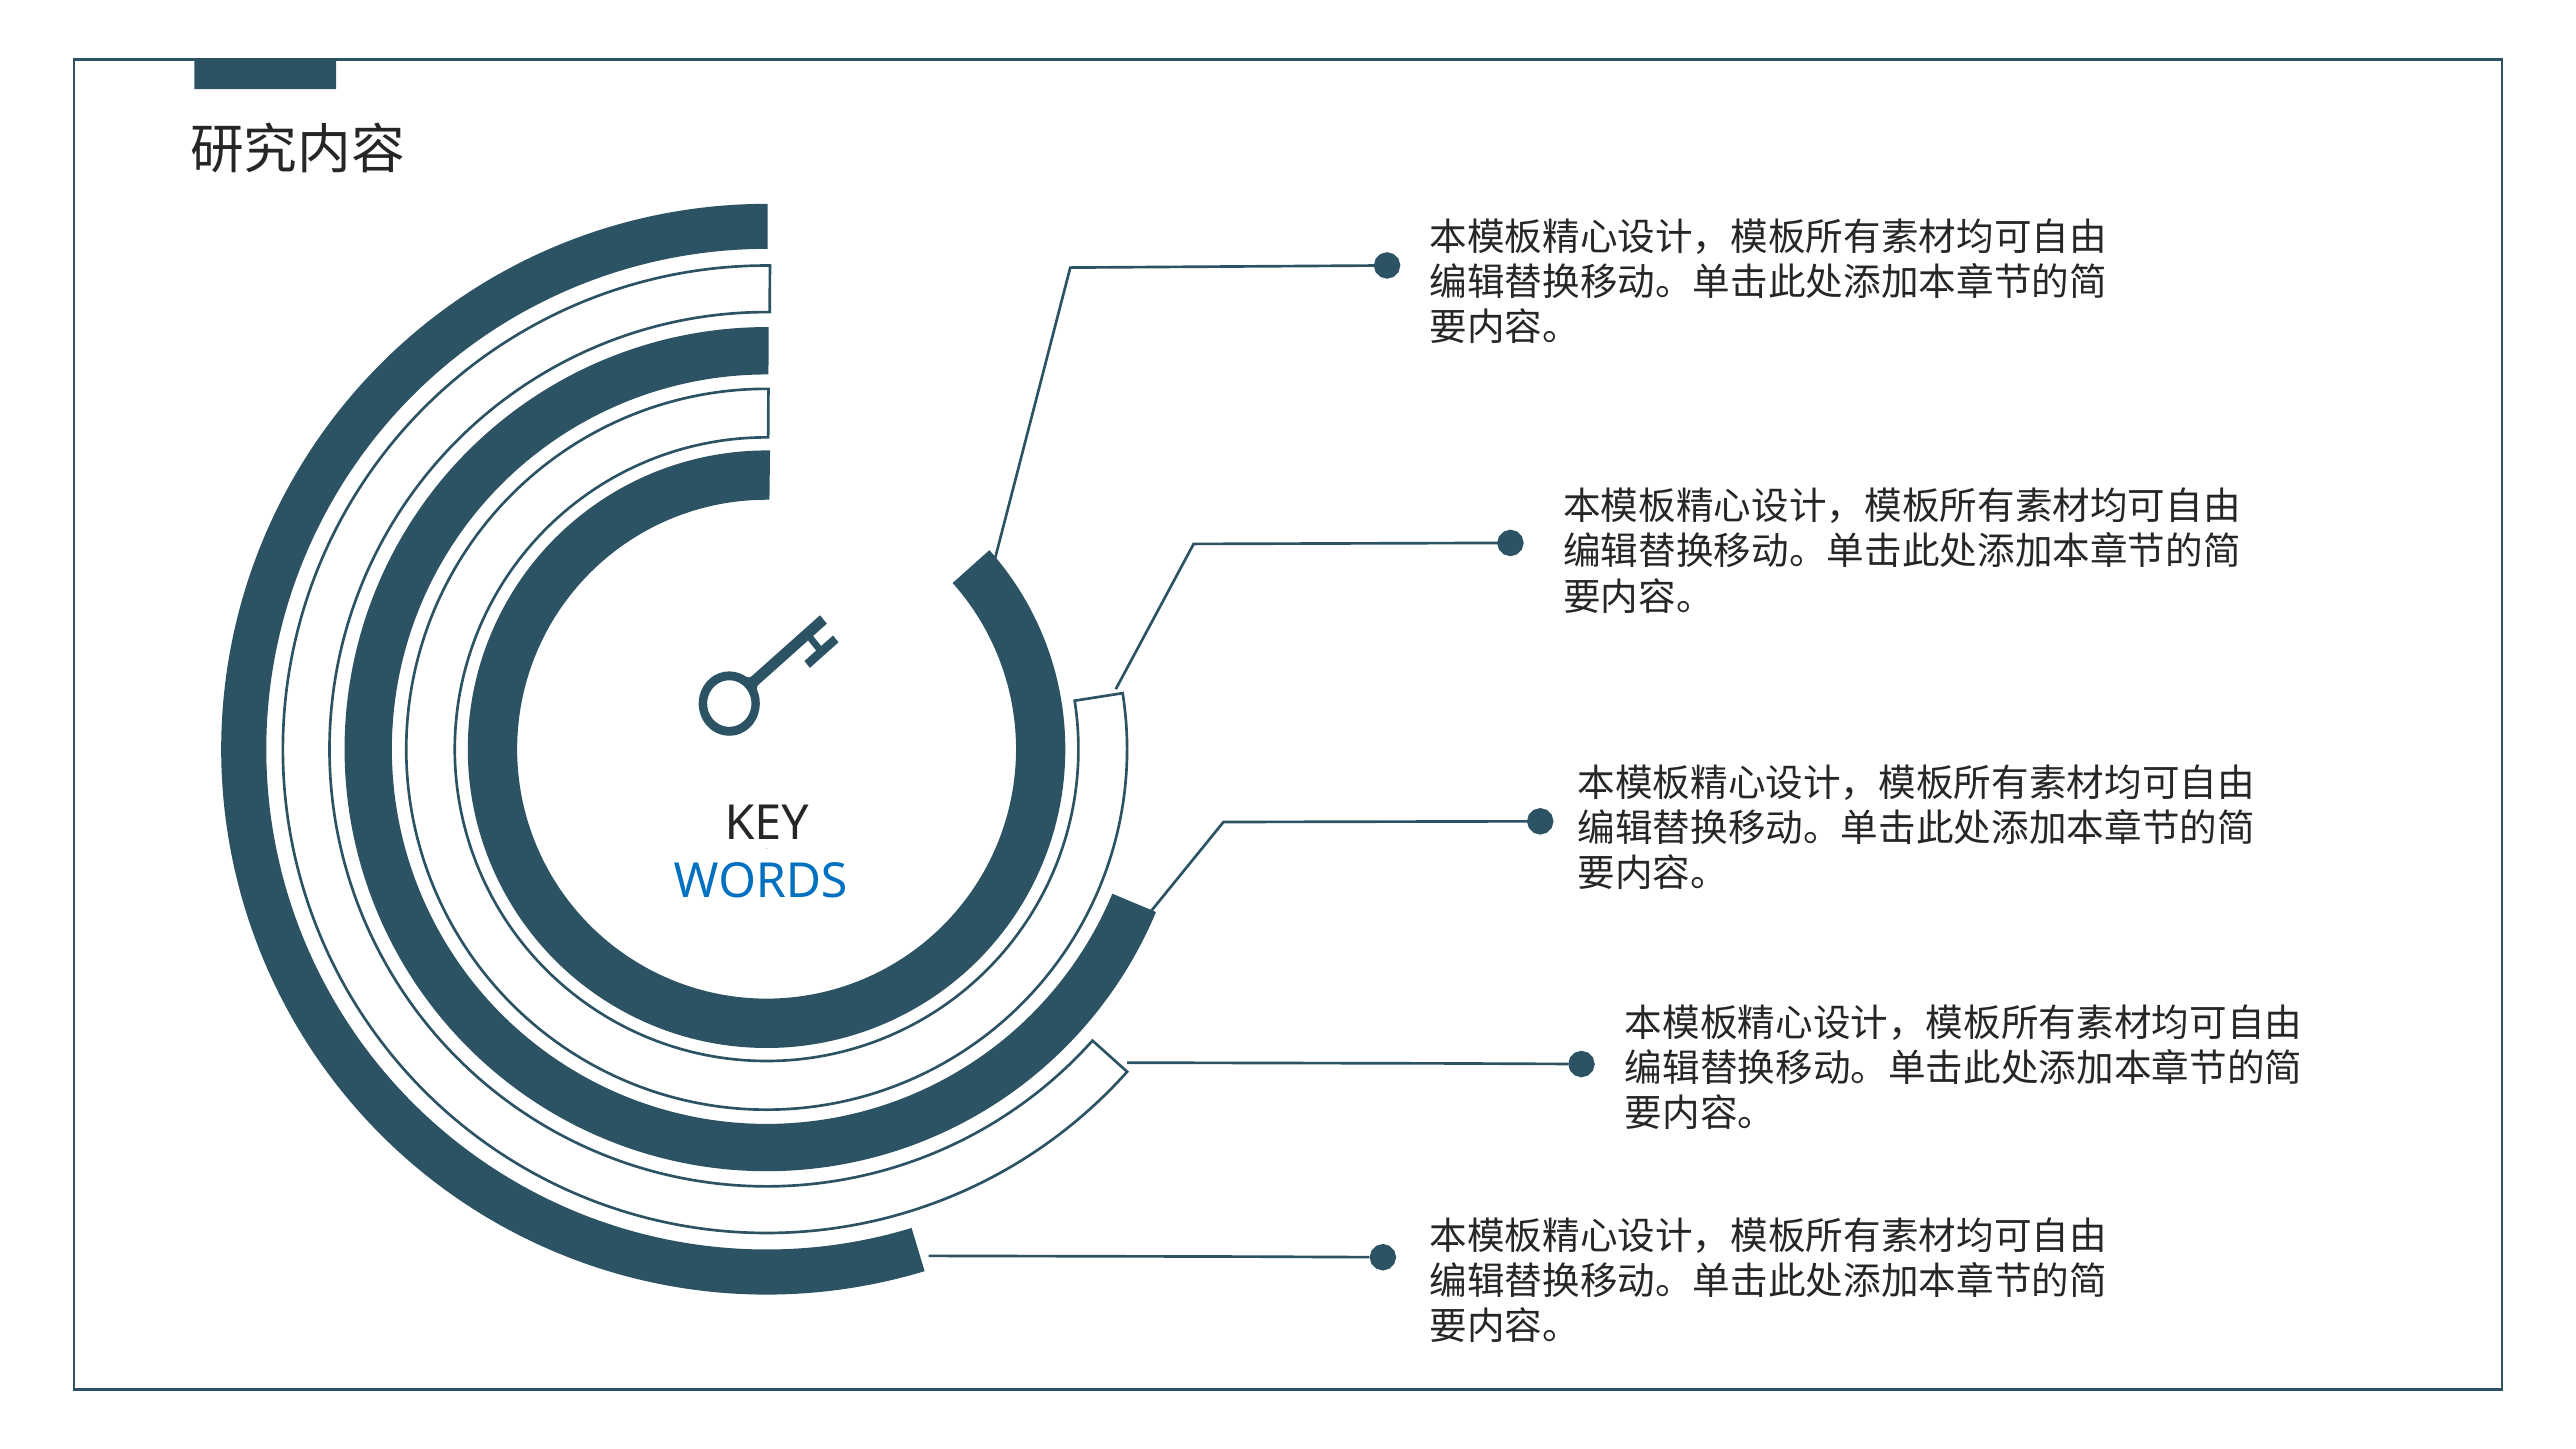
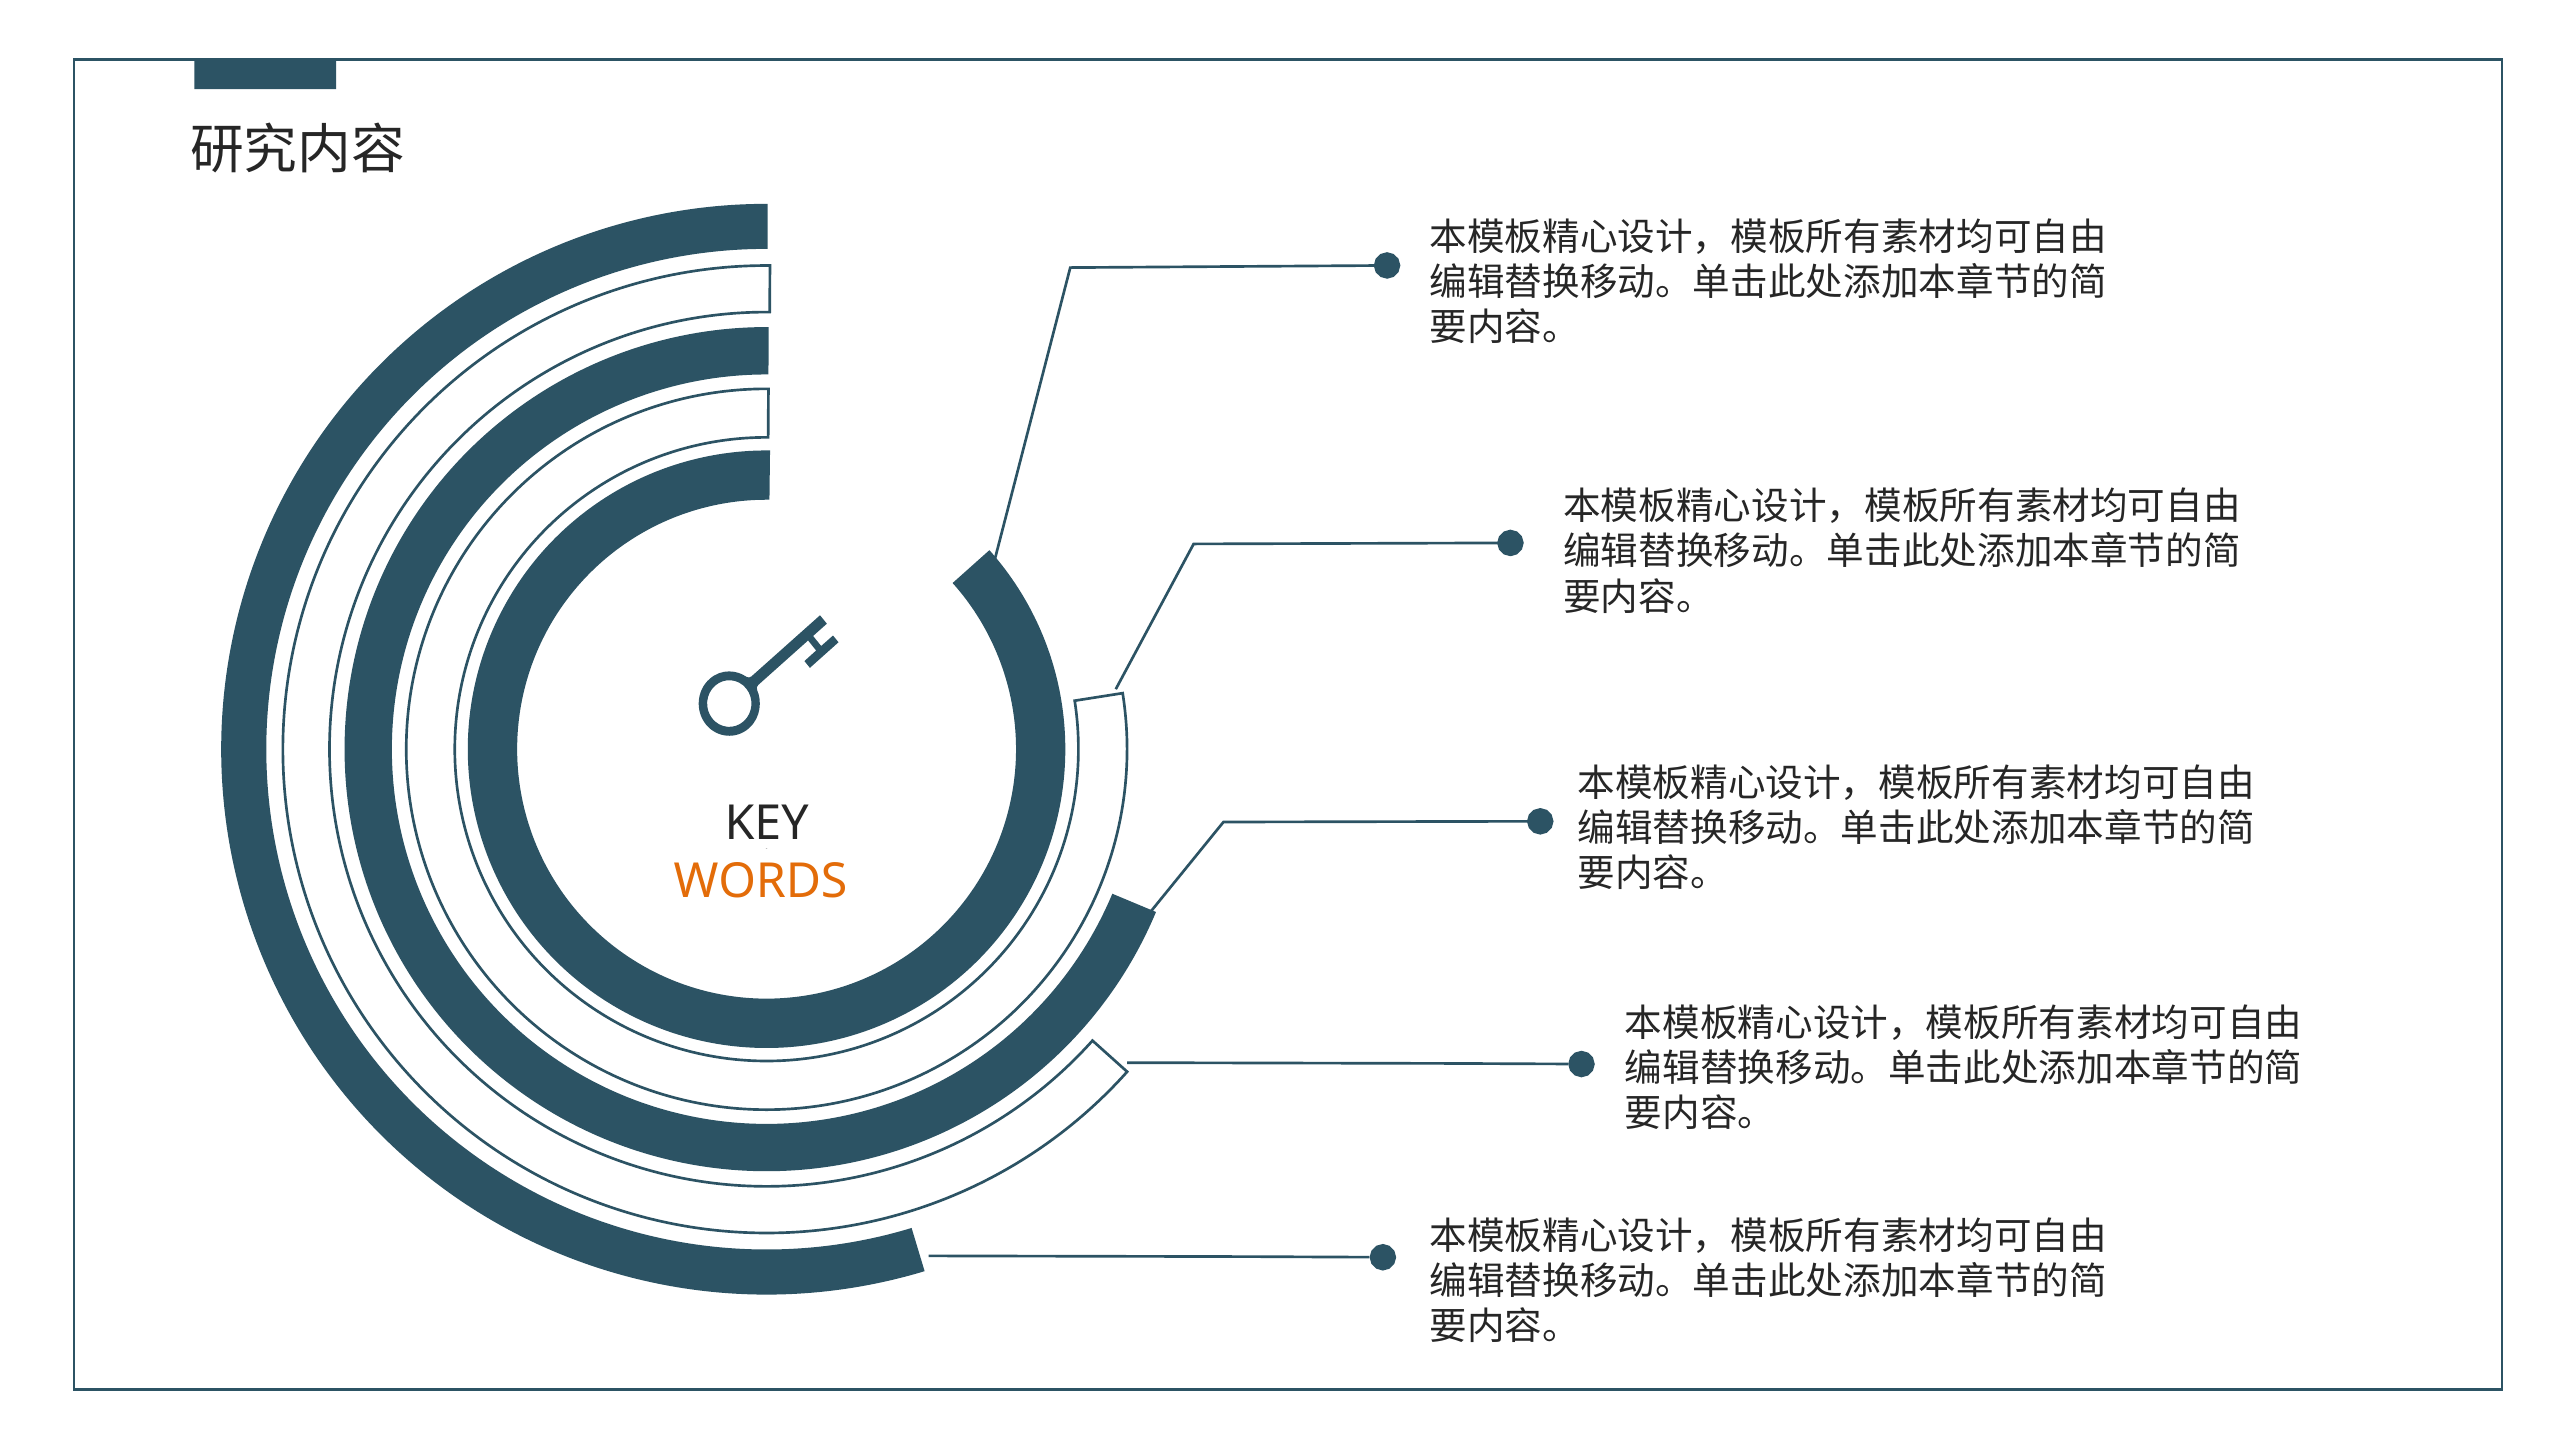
WORDS at (760, 882) colour: blue -> orange
